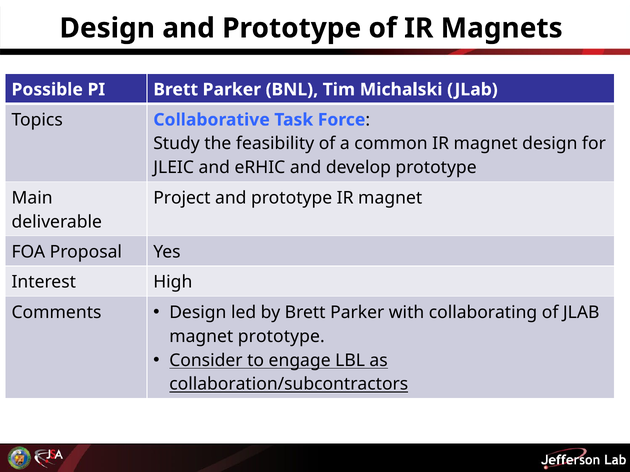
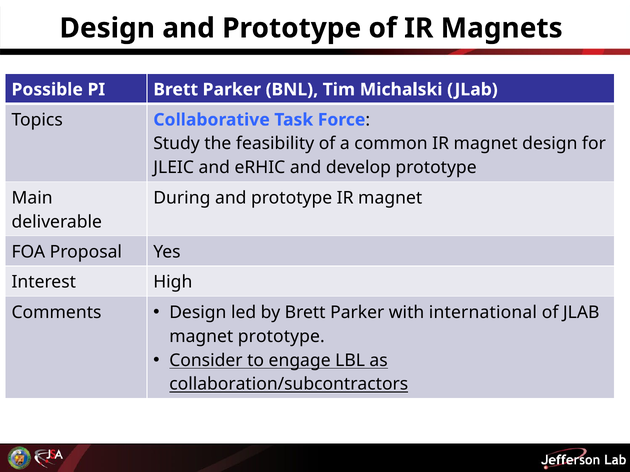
Project: Project -> During
collaborating: collaborating -> international
